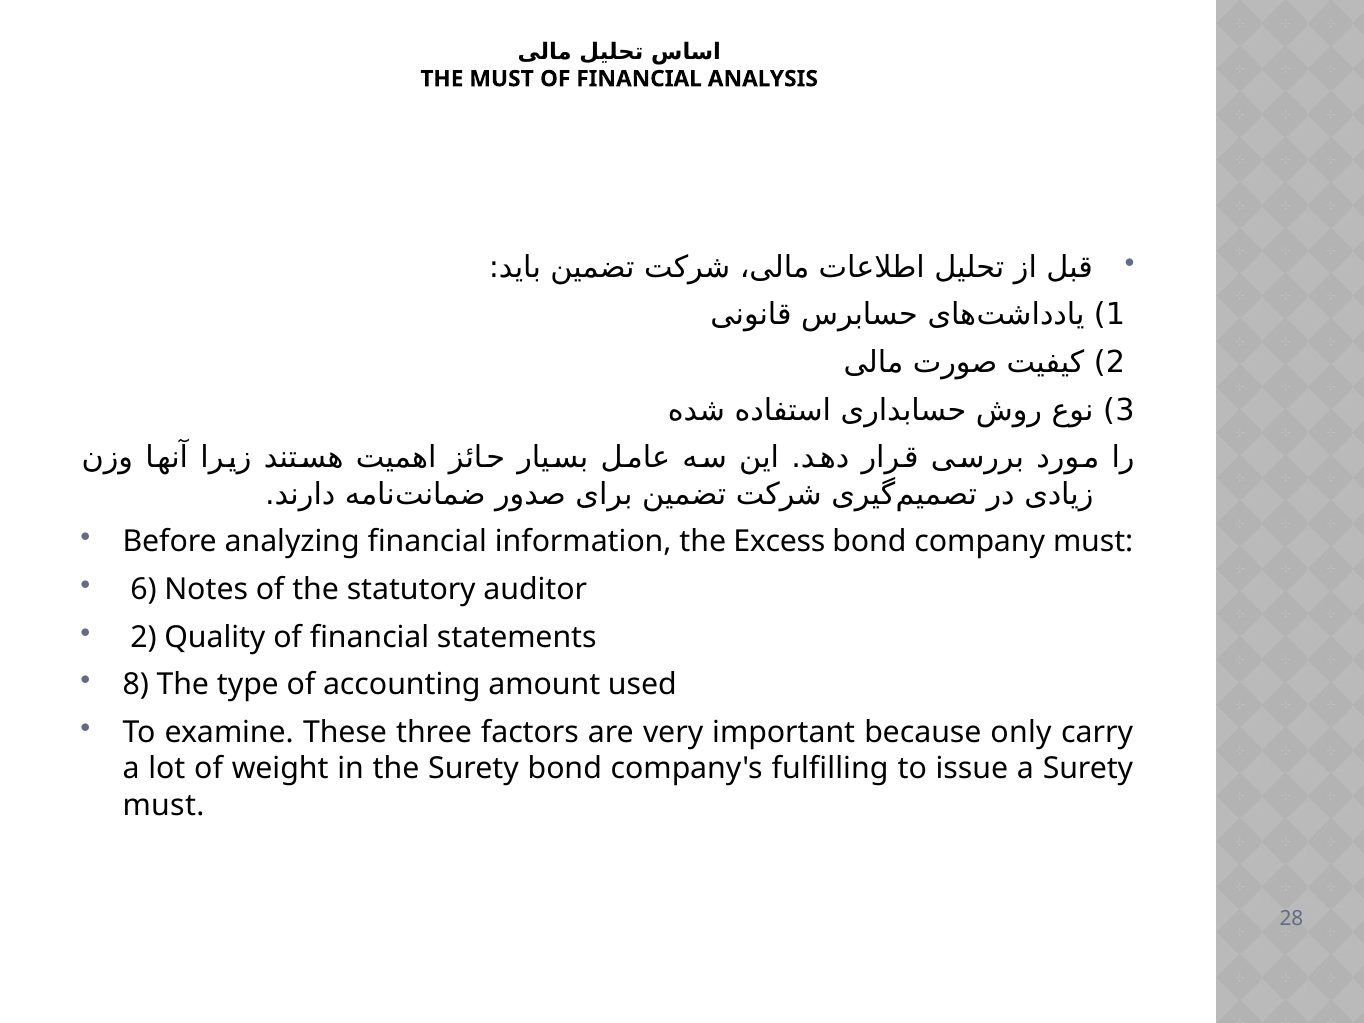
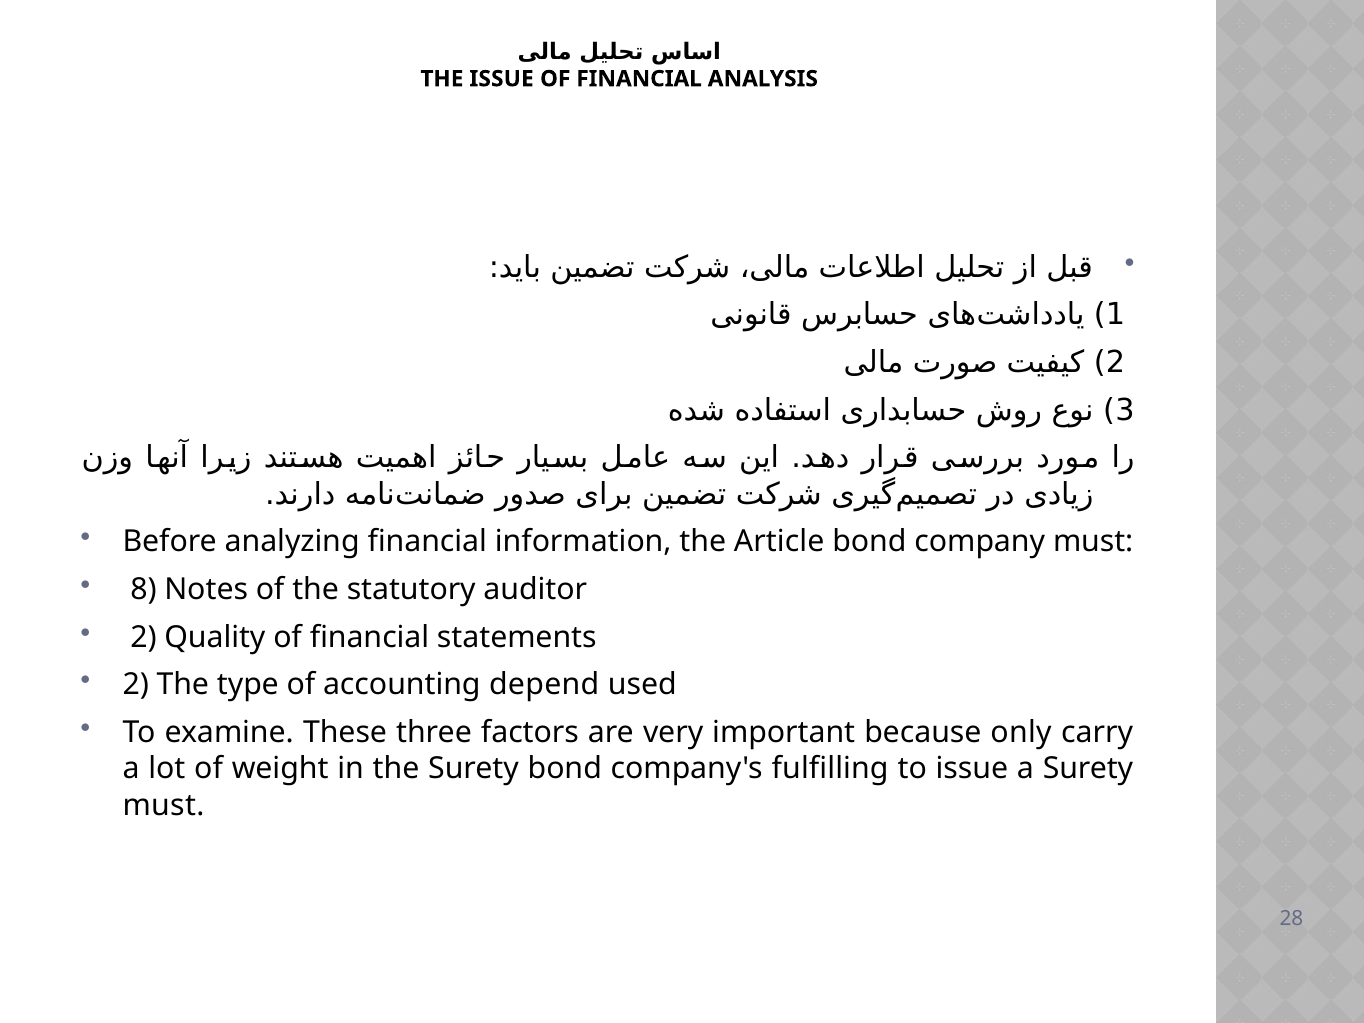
THE MUST: MUST -> ISSUE
Excess: Excess -> Article
6: 6 -> 8
8 at (136, 685): 8 -> 2
amount: amount -> depend
